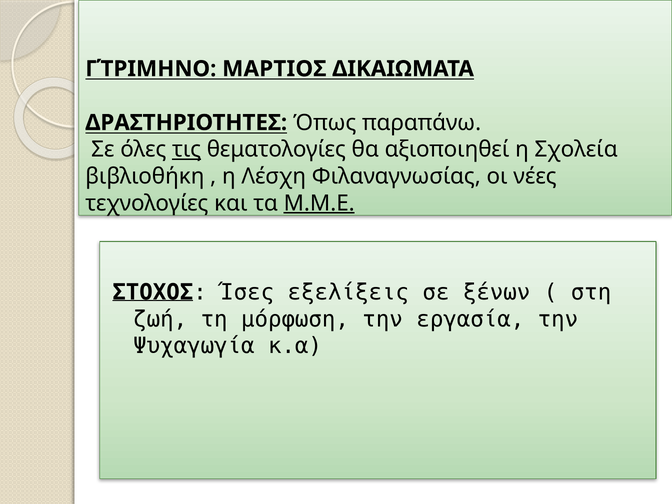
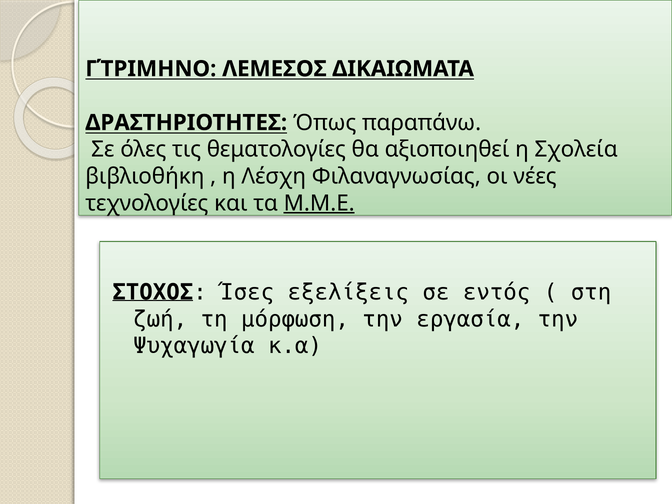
ΜΑΡΤΙΟΣ: ΜΑΡΤΙΟΣ -> ΛΕΜΕΣΟΣ
τις underline: present -> none
ξένων: ξένων -> εντός
